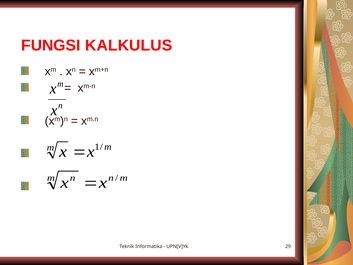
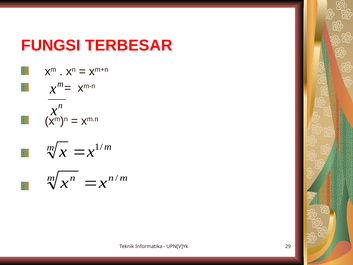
KALKULUS: KALKULUS -> TERBESAR
